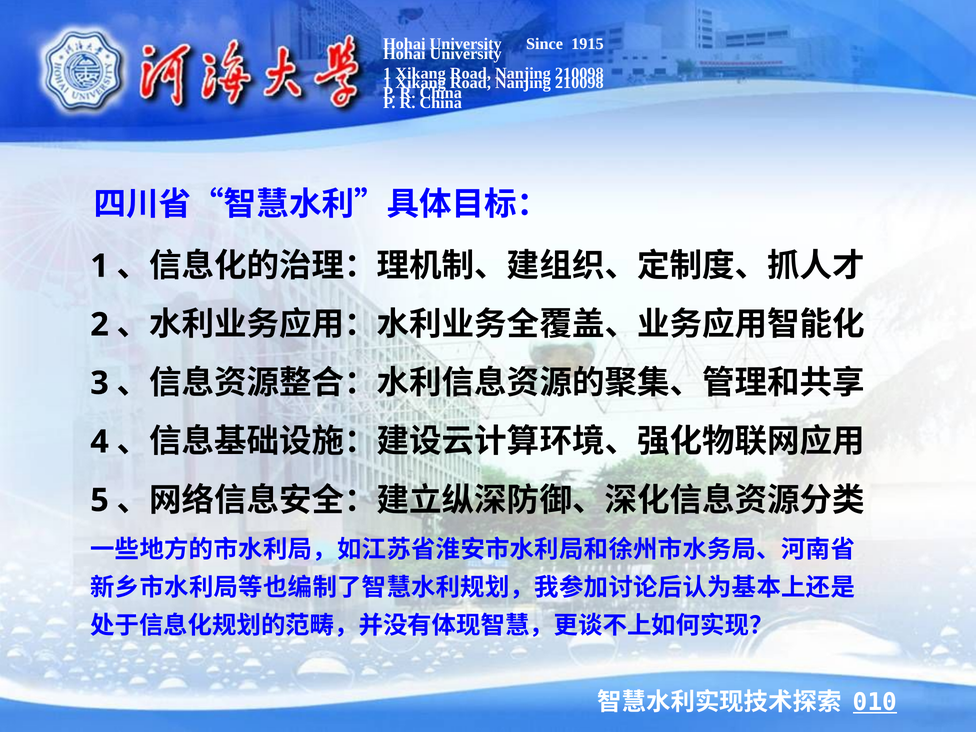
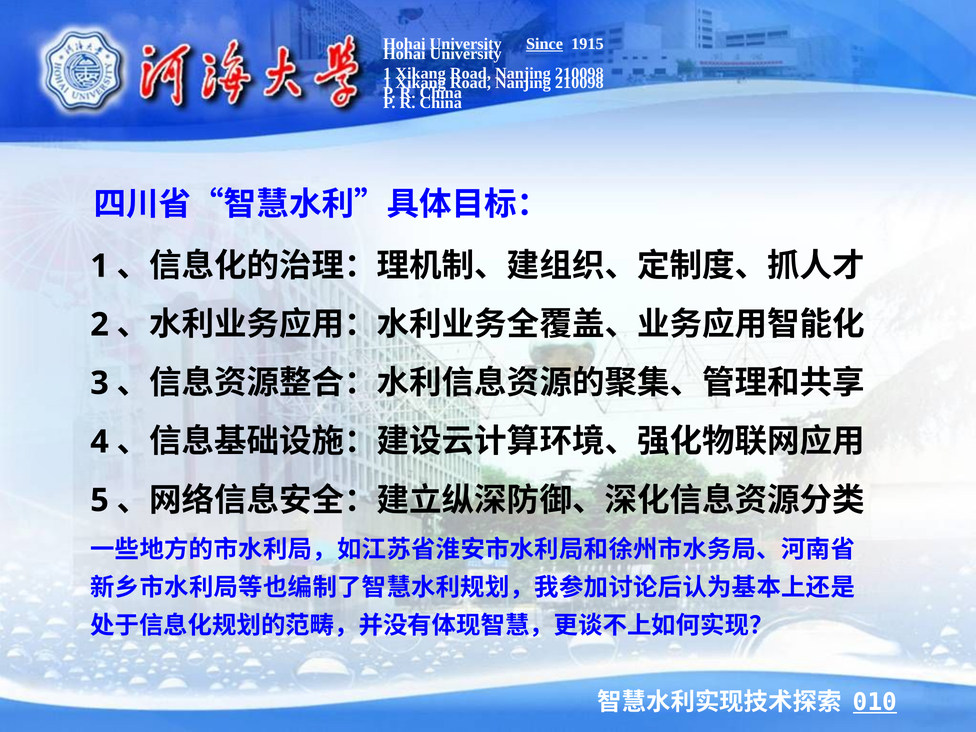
Since underline: none -> present
